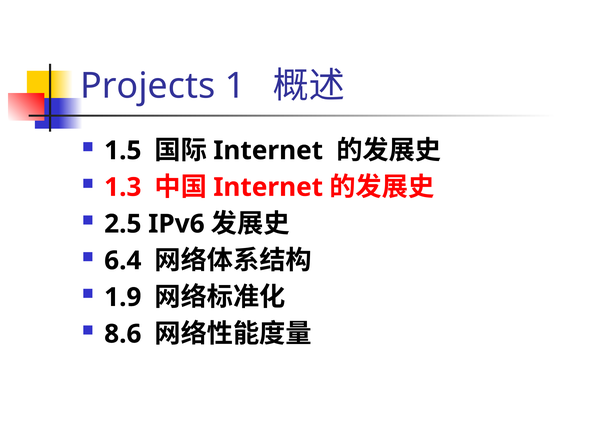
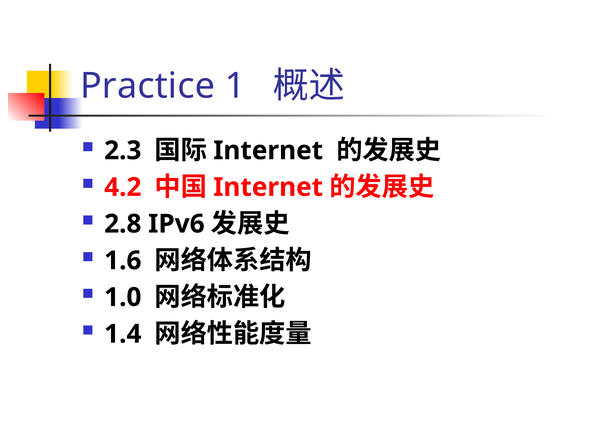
Projects: Projects -> Practice
1.5: 1.5 -> 2.3
1.3: 1.3 -> 4.2
2.5: 2.5 -> 2.8
6.4: 6.4 -> 1.6
1.9: 1.9 -> 1.0
8.6: 8.6 -> 1.4
